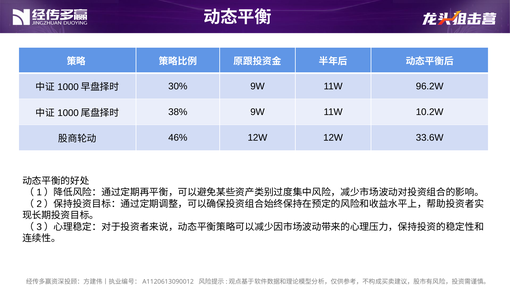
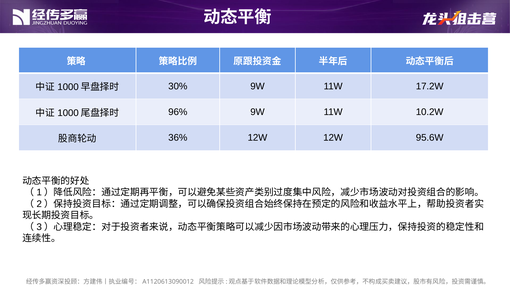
96.2W: 96.2W -> 17.2W
38%: 38% -> 96%
46%: 46% -> 36%
33.6W: 33.6W -> 95.6W
